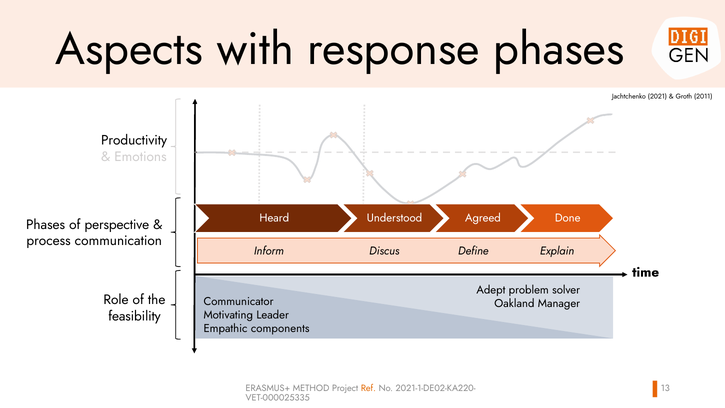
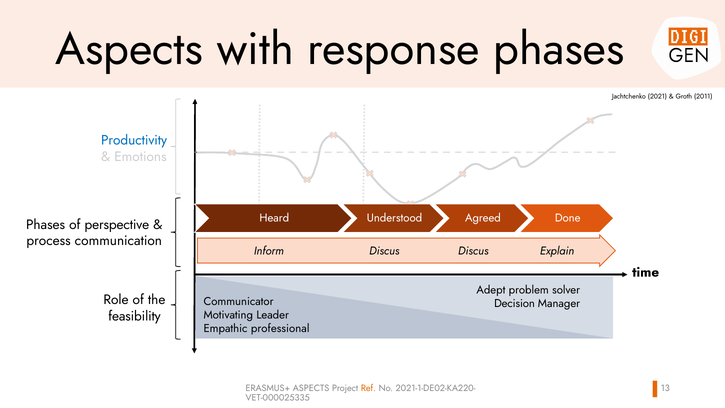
Productivity colour: black -> blue
Discus Define: Define -> Discus
Oakland: Oakland -> Decision
components: components -> professional
ERASMUS+ METHOD: METHOD -> ASPECTS
